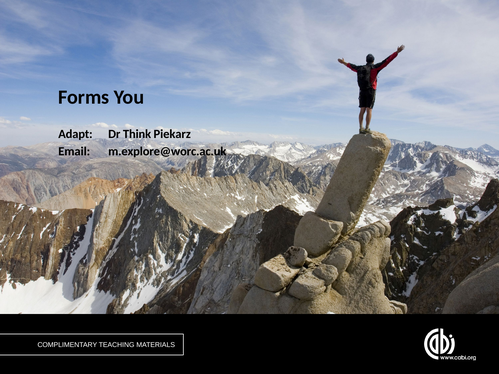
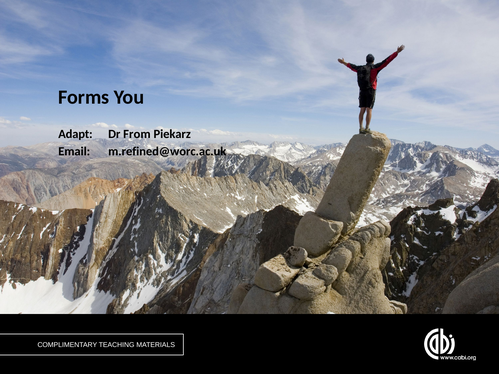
Think: Think -> From
m.explore@worc.ac.uk: m.explore@worc.ac.uk -> m.refined@worc.ac.uk
